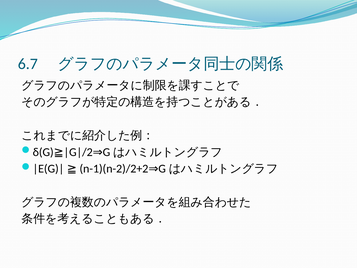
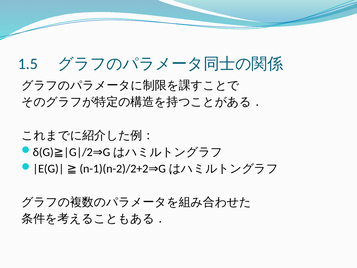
6.7: 6.7 -> 1.5
